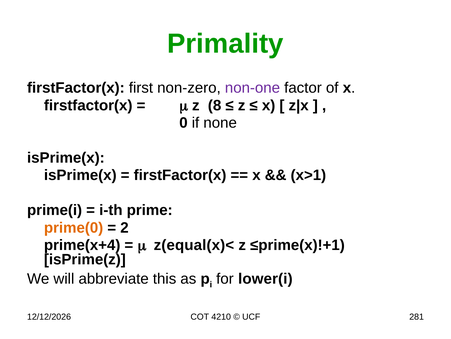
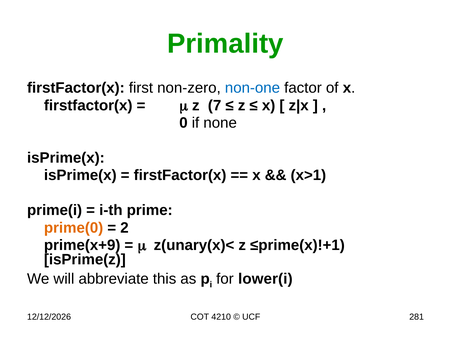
non-one colour: purple -> blue
8: 8 -> 7
prime(x+4: prime(x+4 -> prime(x+9
z(equal(x)<: z(equal(x)< -> z(unary(x)<
